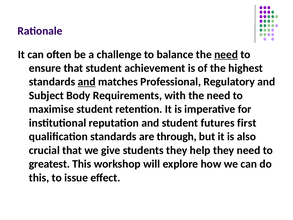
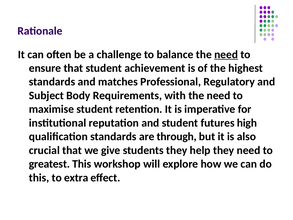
and at (87, 82) underline: present -> none
first: first -> high
issue: issue -> extra
